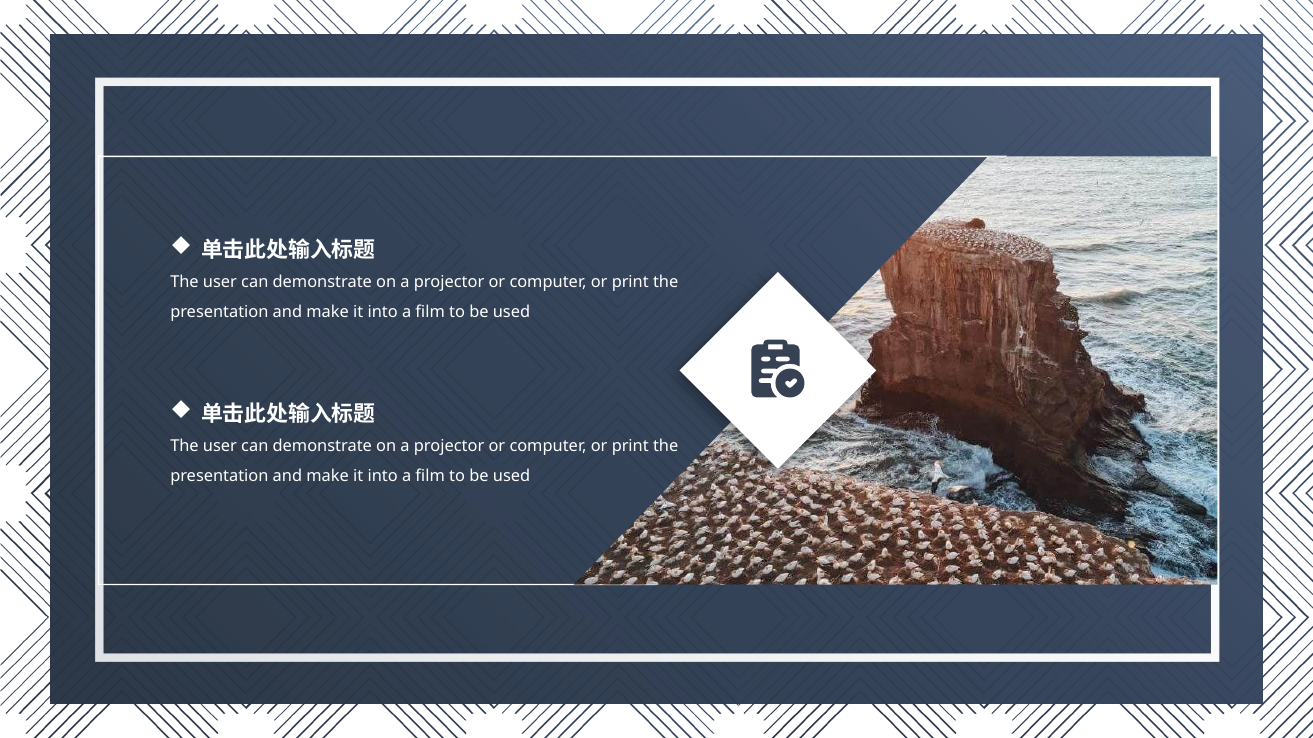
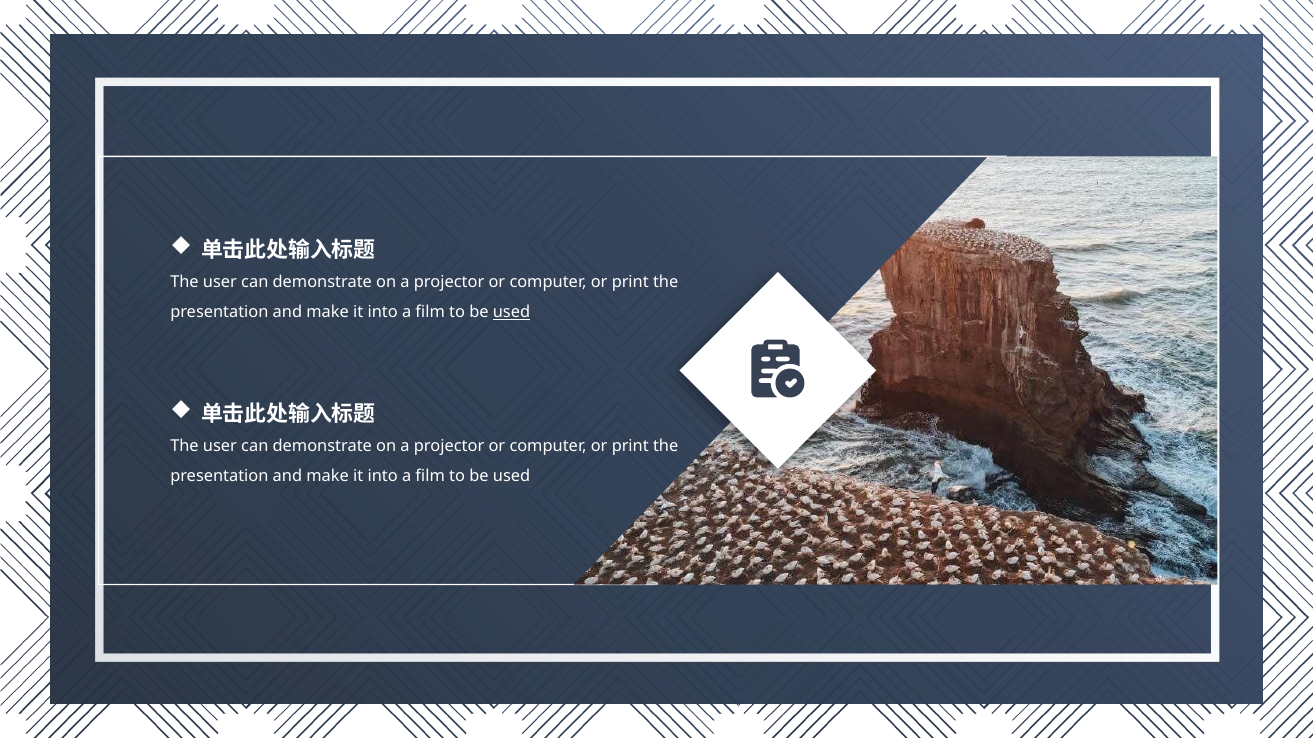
used at (511, 312) underline: none -> present
